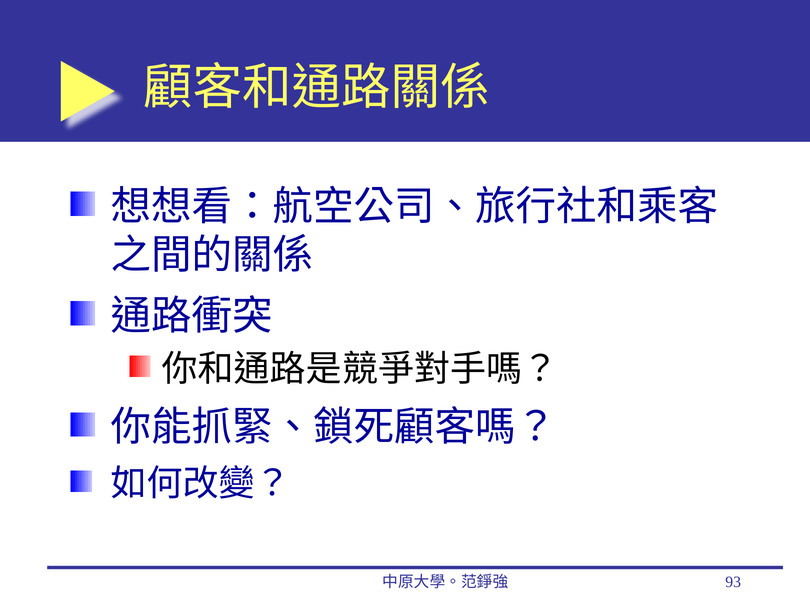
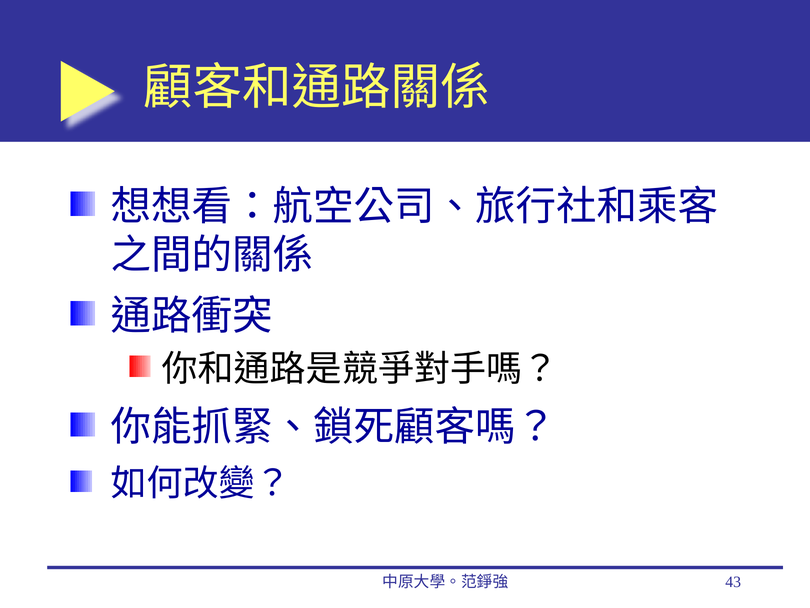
93: 93 -> 43
